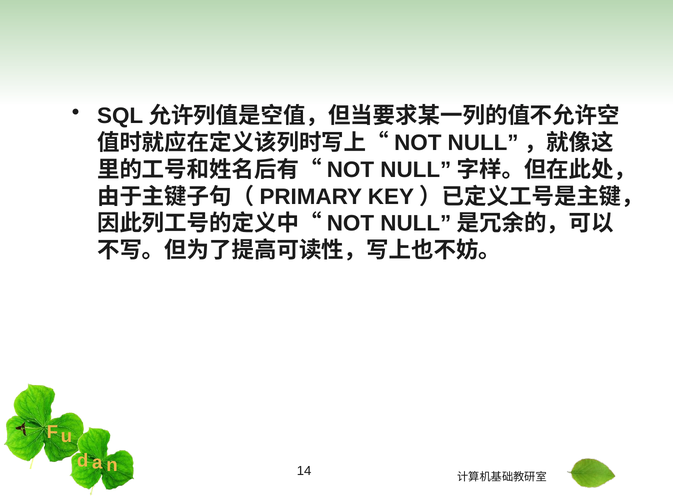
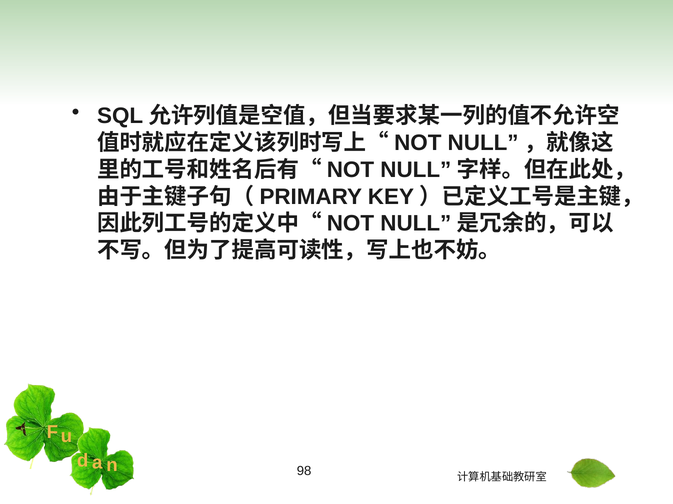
14: 14 -> 98
